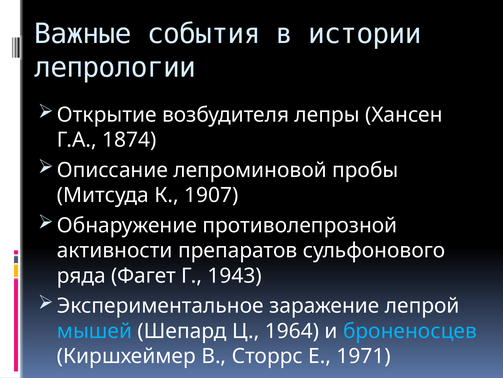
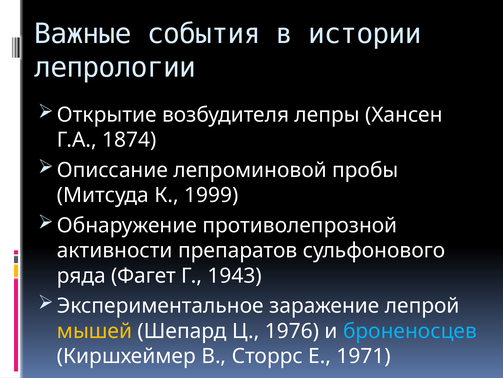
1907: 1907 -> 1999
мышей colour: light blue -> yellow
1964: 1964 -> 1976
